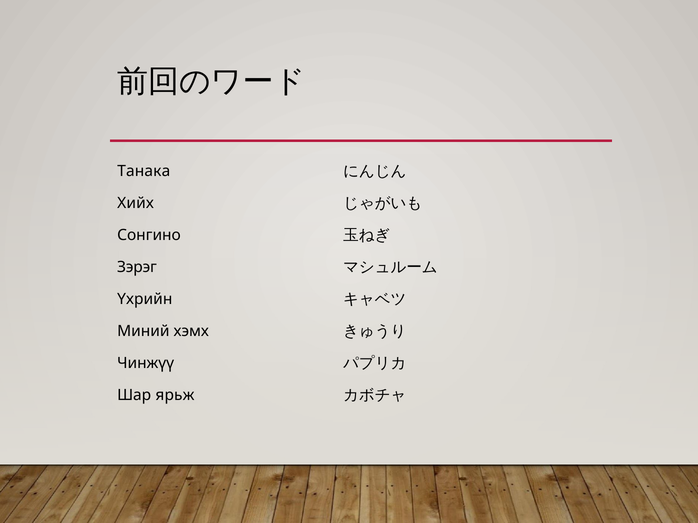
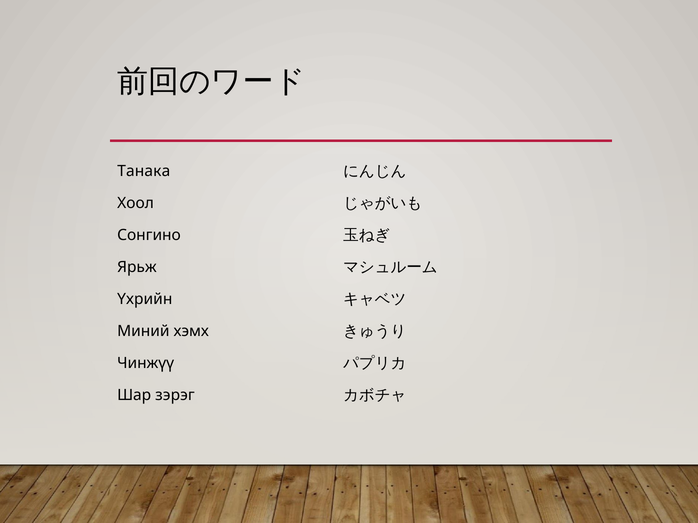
Хийх: Хийх -> Хоол
Зэрэг: Зэрэг -> Ярьж
ярьж: ярьж -> зэрэг
